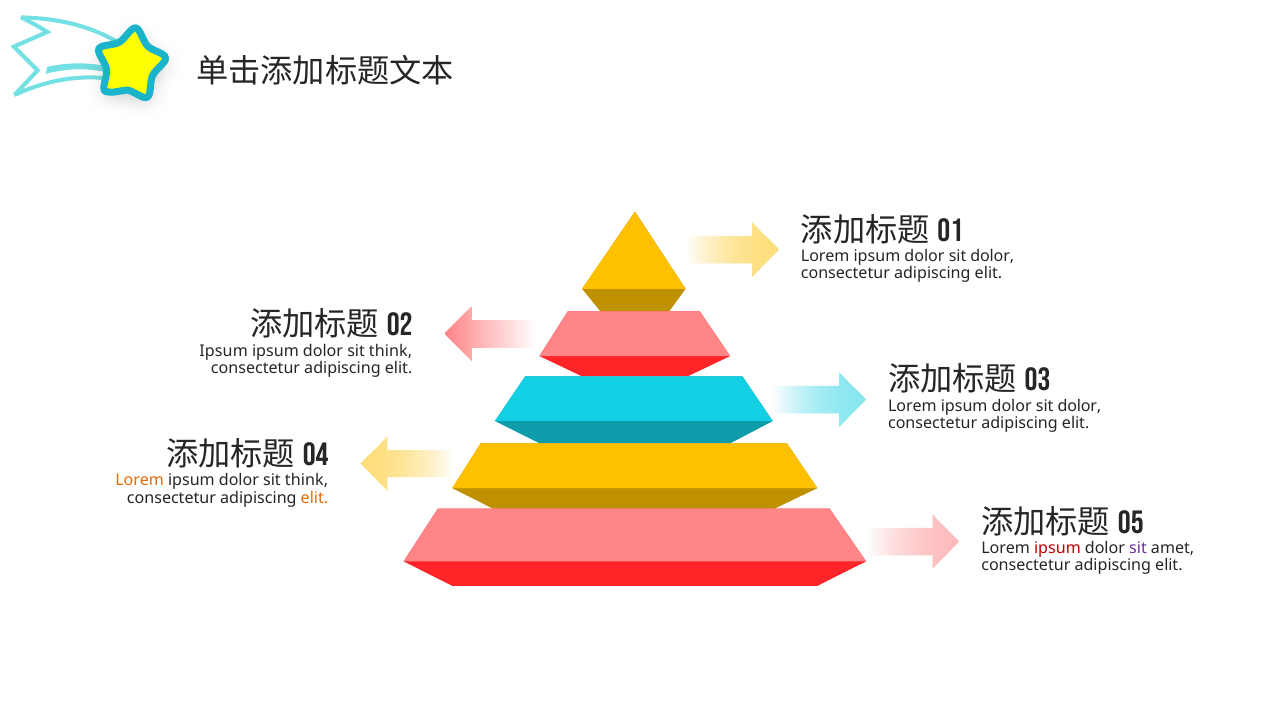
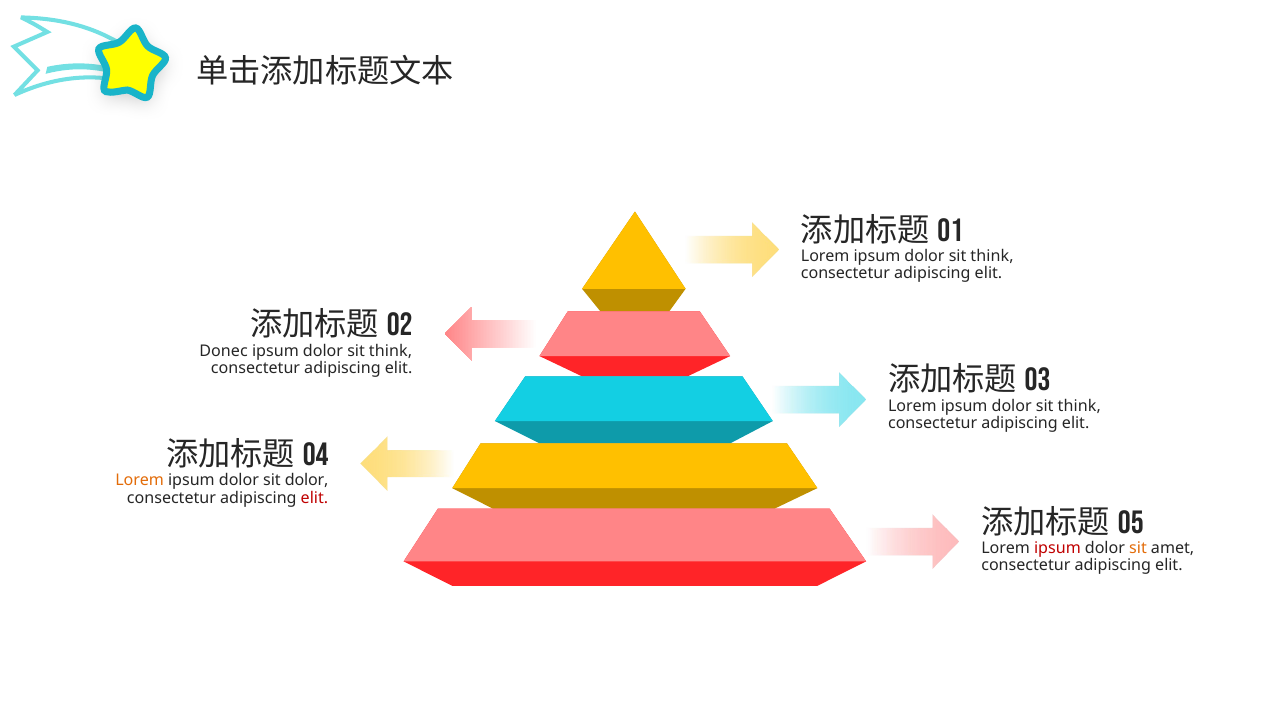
dolor at (992, 256): dolor -> think
Ipsum at (224, 351): Ipsum -> Donec
dolor at (1079, 406): dolor -> think
think at (307, 481): think -> dolor
elit at (315, 498) colour: orange -> red
sit at (1138, 548) colour: purple -> orange
